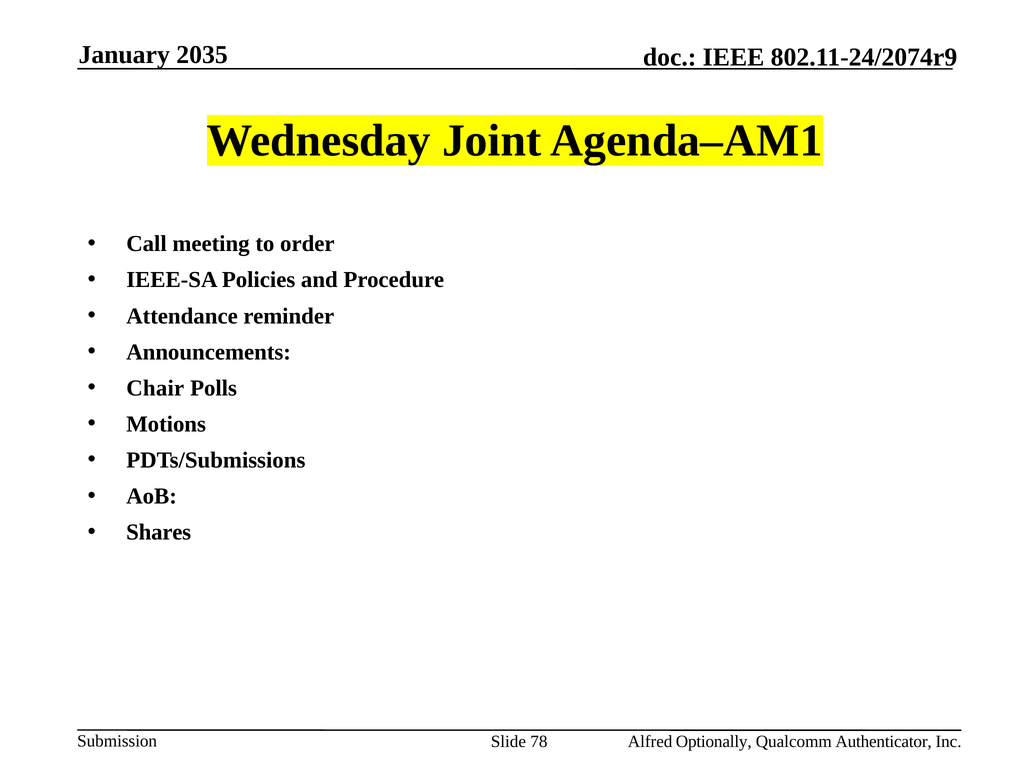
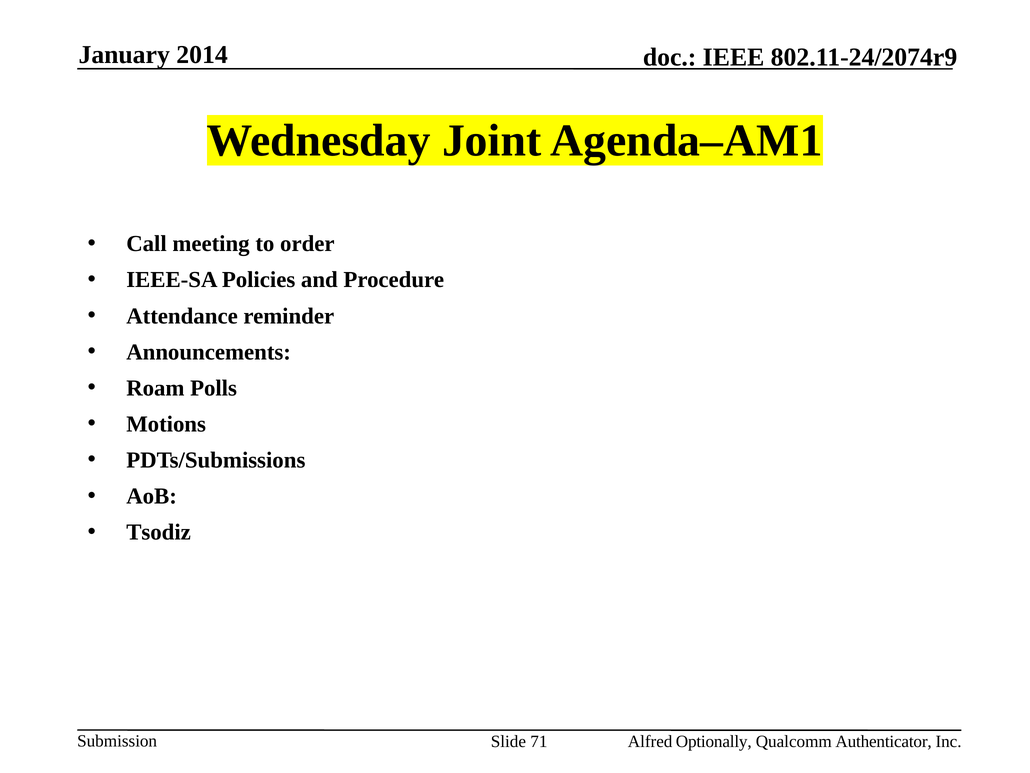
2035: 2035 -> 2014
Chair: Chair -> Roam
Shares: Shares -> Tsodiz
78: 78 -> 71
